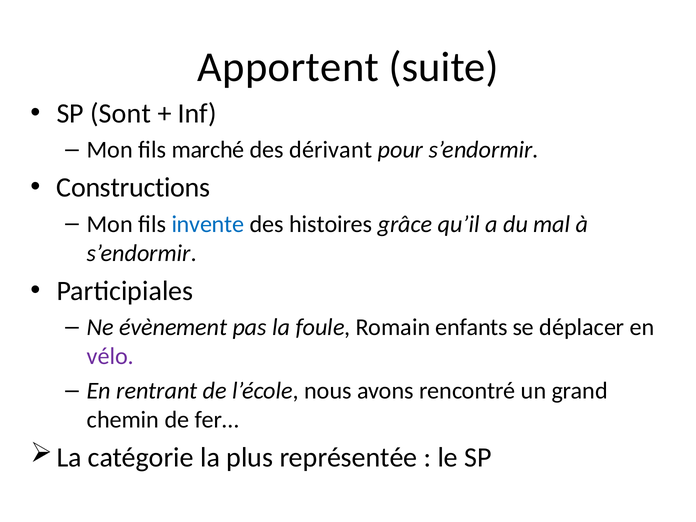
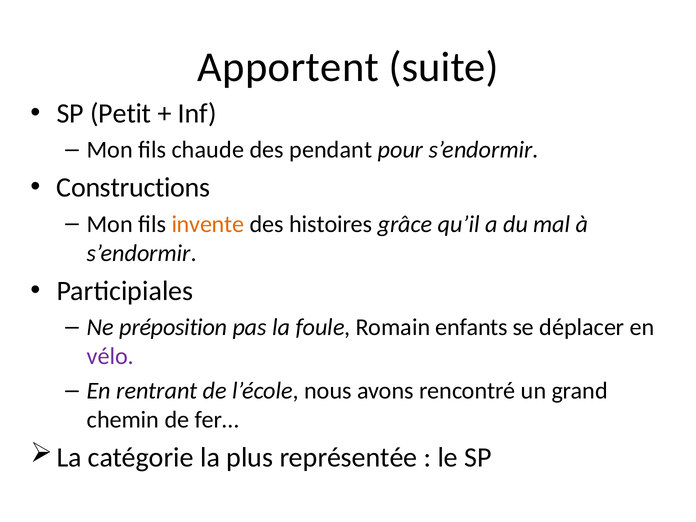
Sont: Sont -> Petit
marché: marché -> chaude
dérivant: dérivant -> pendant
invente colour: blue -> orange
évènement: évènement -> préposition
